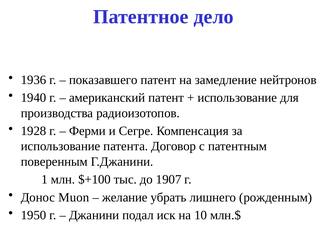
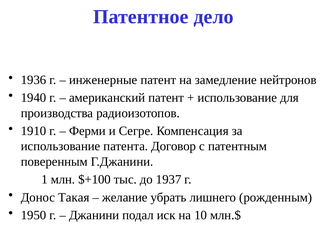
показавшего: показавшего -> инженерные
1928: 1928 -> 1910
1907: 1907 -> 1937
Muon: Muon -> Такая
